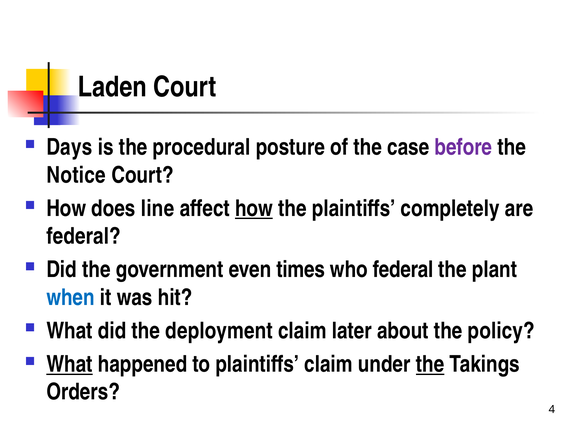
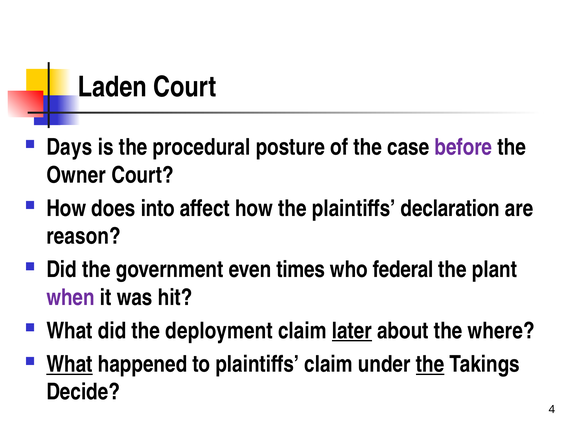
Notice: Notice -> Owner
line: line -> into
how at (254, 208) underline: present -> none
completely: completely -> declaration
federal at (84, 236): federal -> reason
when colour: blue -> purple
later underline: none -> present
policy: policy -> where
Orders: Orders -> Decide
